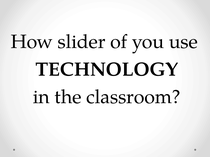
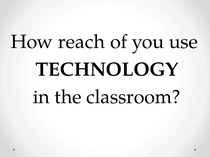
slider: slider -> reach
